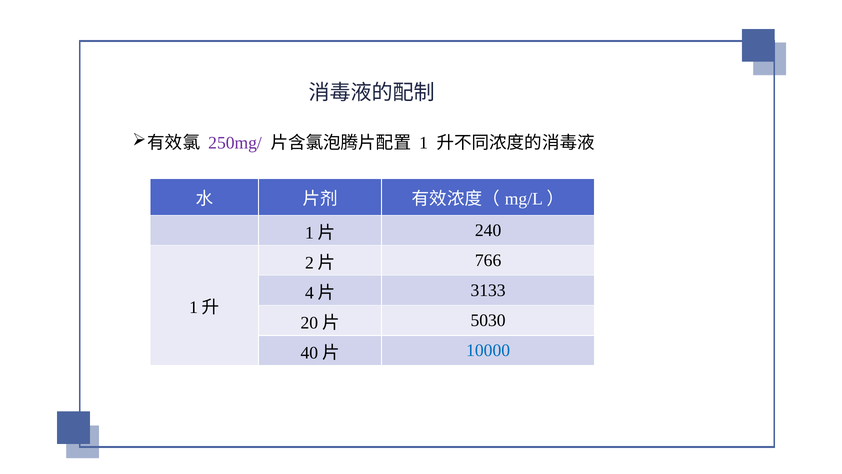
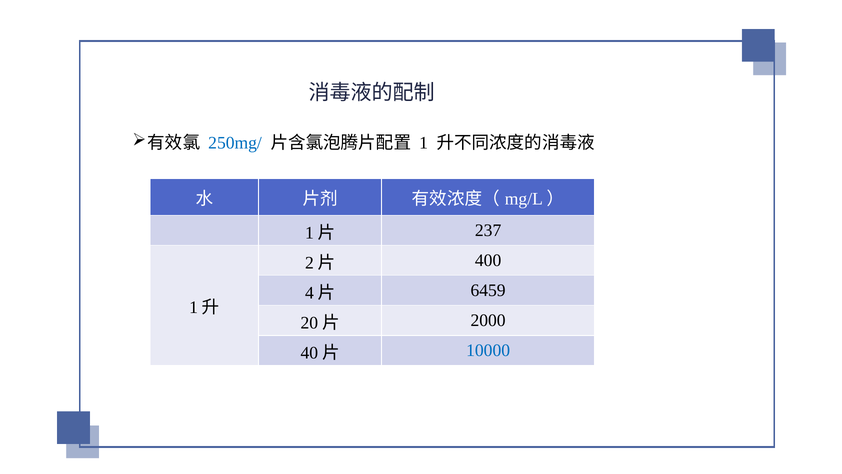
250mg/ colour: purple -> blue
240: 240 -> 237
766: 766 -> 400
3133: 3133 -> 6459
5030: 5030 -> 2000
